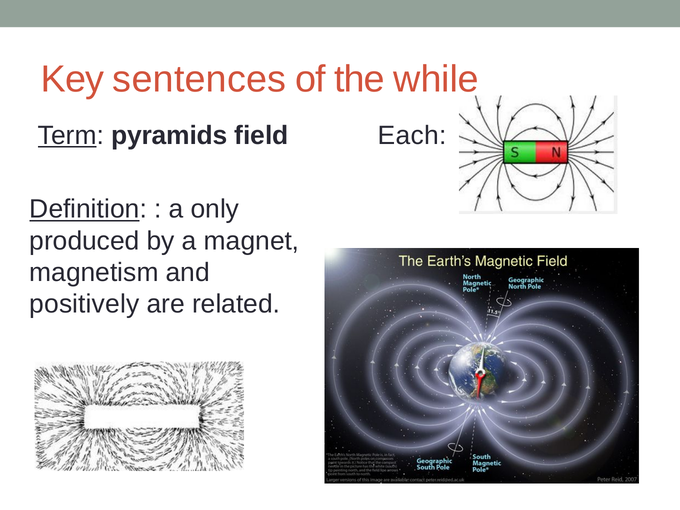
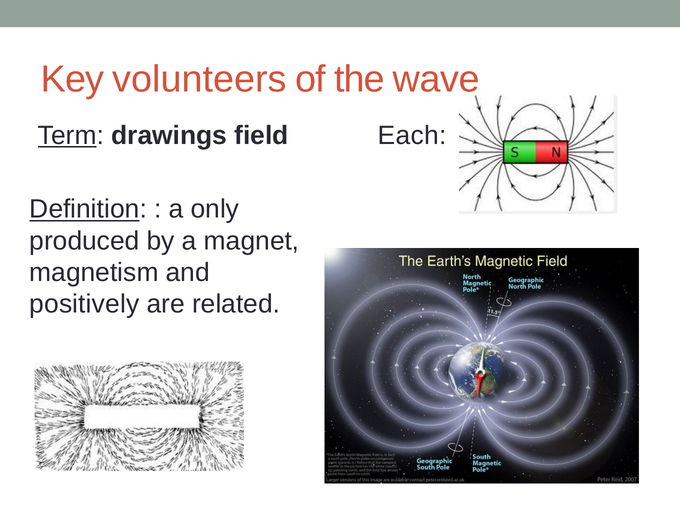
sentences: sentences -> volunteers
while: while -> wave
pyramids: pyramids -> drawings
